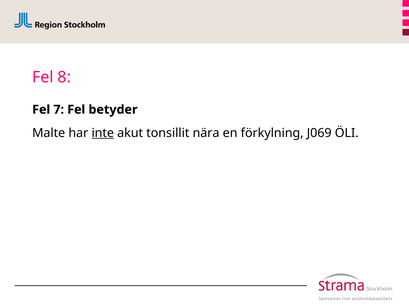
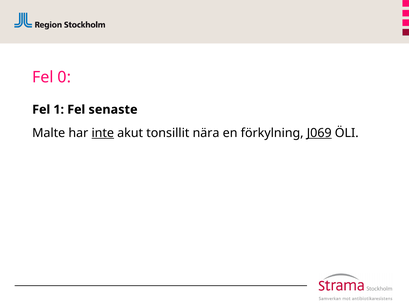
8: 8 -> 0
7: 7 -> 1
betyder: betyder -> senaste
J069 underline: none -> present
